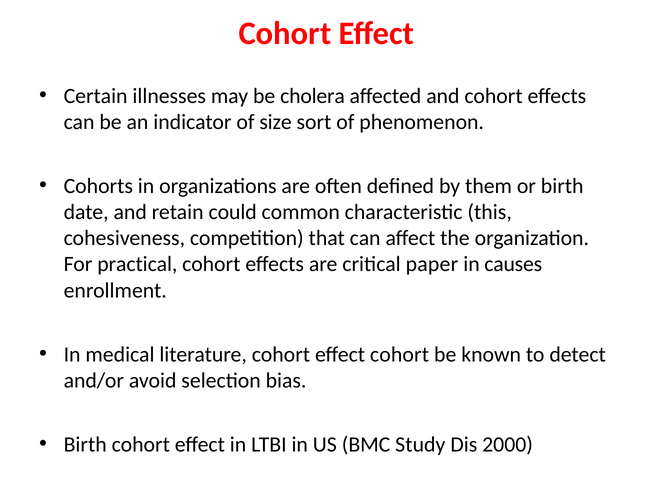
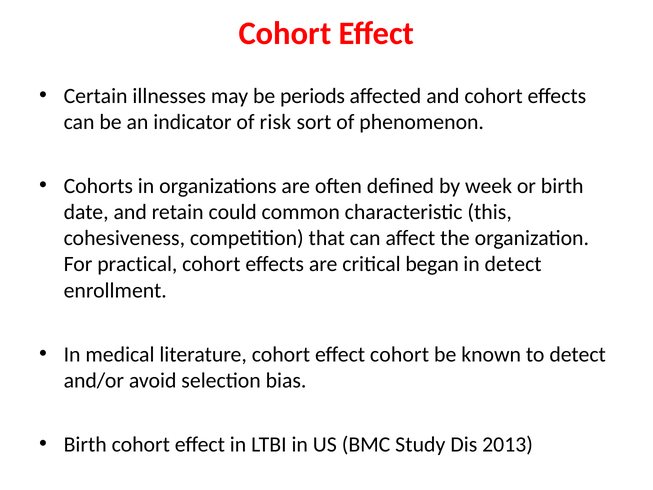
cholera: cholera -> periods
size: size -> risk
them: them -> week
paper: paper -> began
in causes: causes -> detect
2000: 2000 -> 2013
